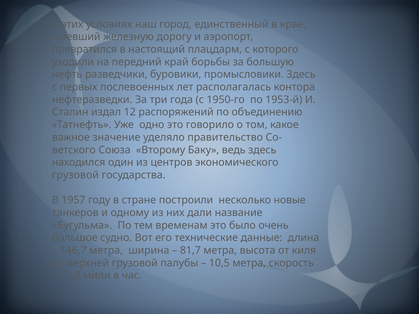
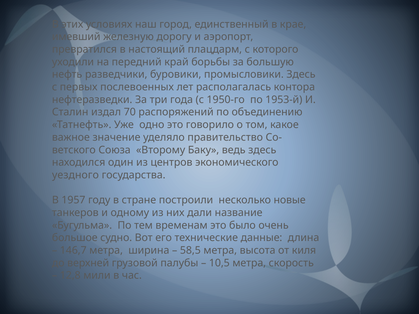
12: 12 -> 70
грузовой at (75, 175): грузовой -> уездного
81,7: 81,7 -> 58,5
